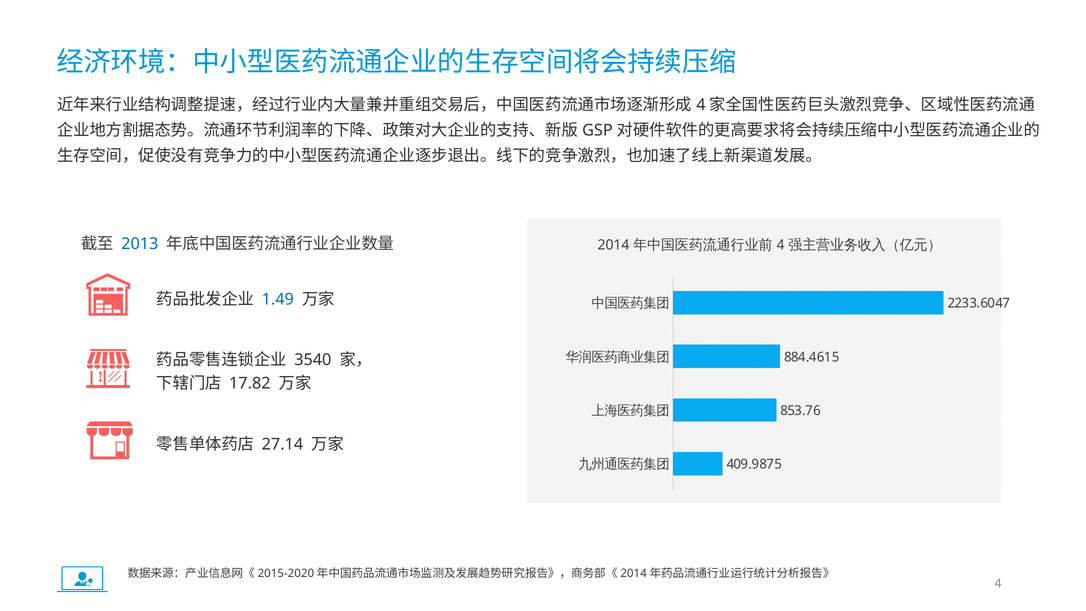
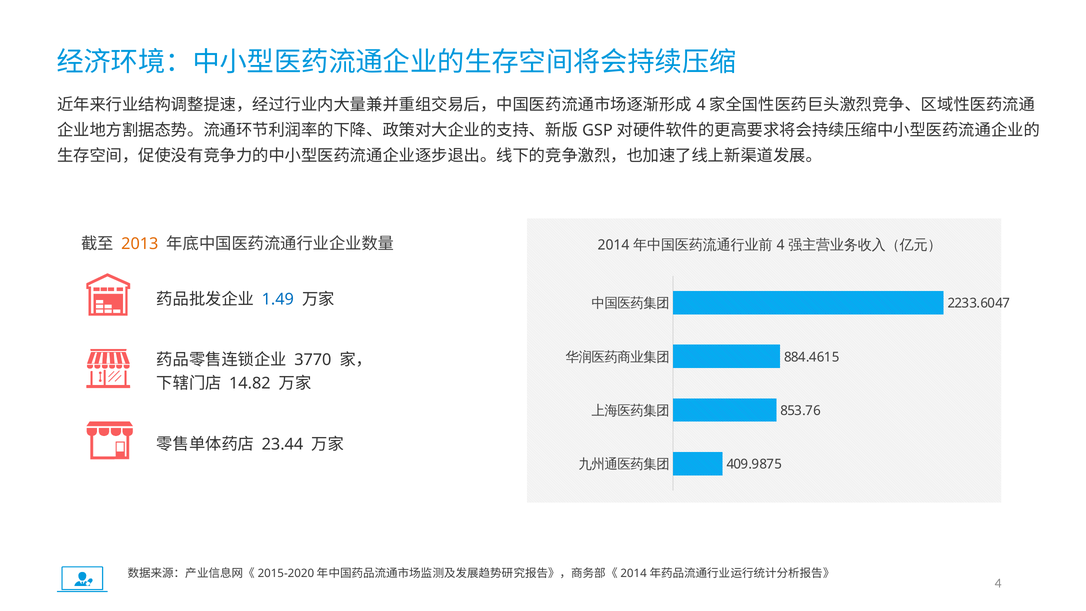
2013 colour: blue -> orange
3540: 3540 -> 3770
17.82: 17.82 -> 14.82
27.14: 27.14 -> 23.44
